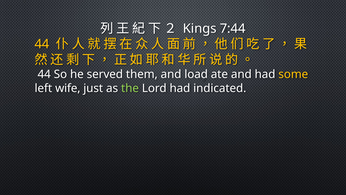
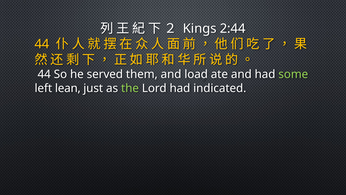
7:44: 7:44 -> 2:44
some colour: yellow -> light green
wife: wife -> lean
